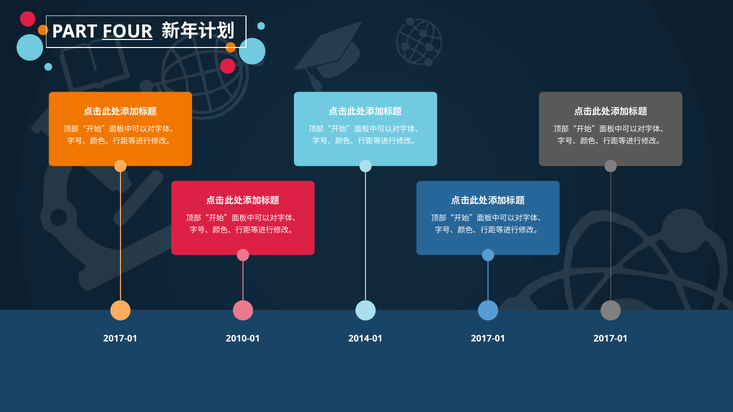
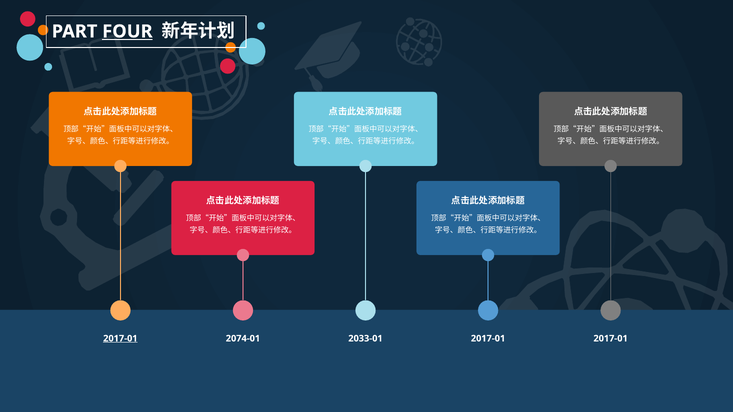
2017-01 at (120, 339) underline: none -> present
2010-01: 2010-01 -> 2074-01
2014-01: 2014-01 -> 2033-01
